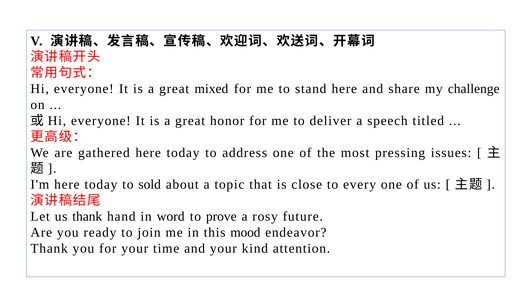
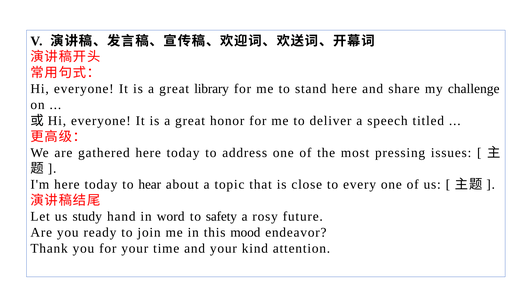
mixed: mixed -> library
sold: sold -> hear
us thank: thank -> study
prove: prove -> safety
